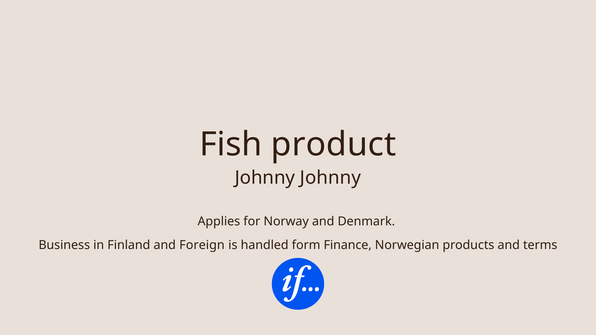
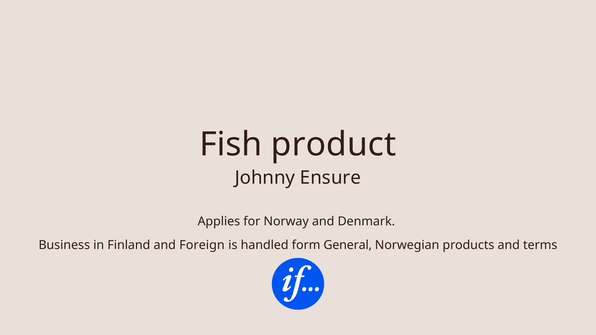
Johnny Johnny: Johnny -> Ensure
Finance: Finance -> General
